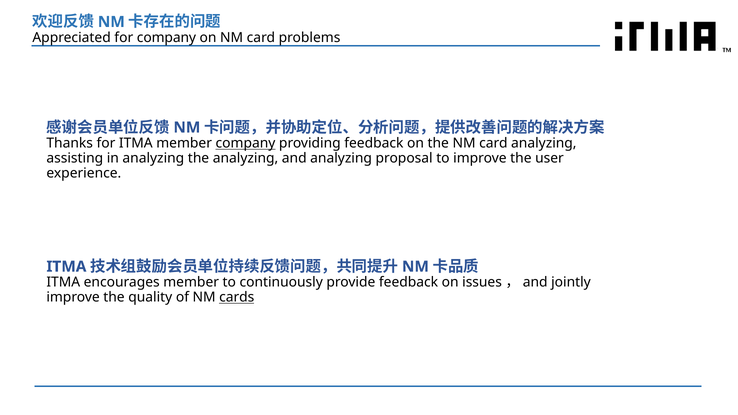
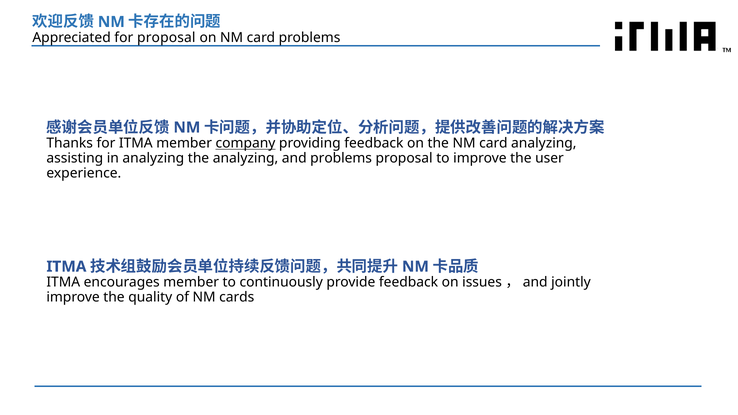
for company: company -> proposal
and analyzing: analyzing -> problems
cards underline: present -> none
